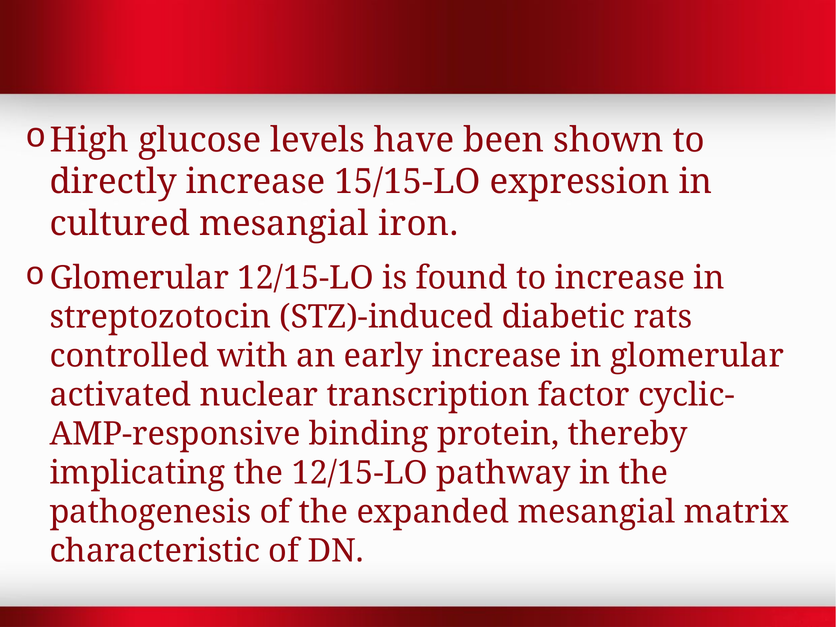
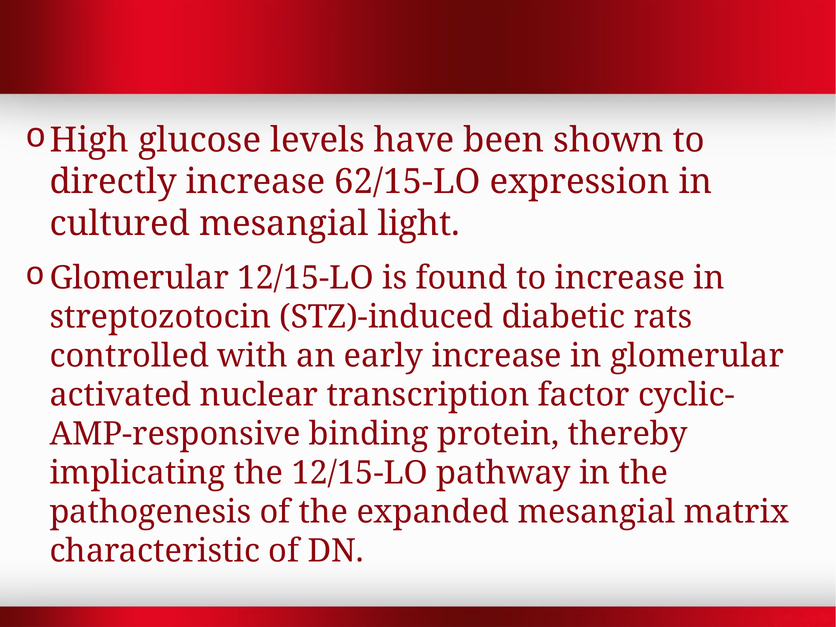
15/15-LO: 15/15-LO -> 62/15-LO
iron: iron -> light
